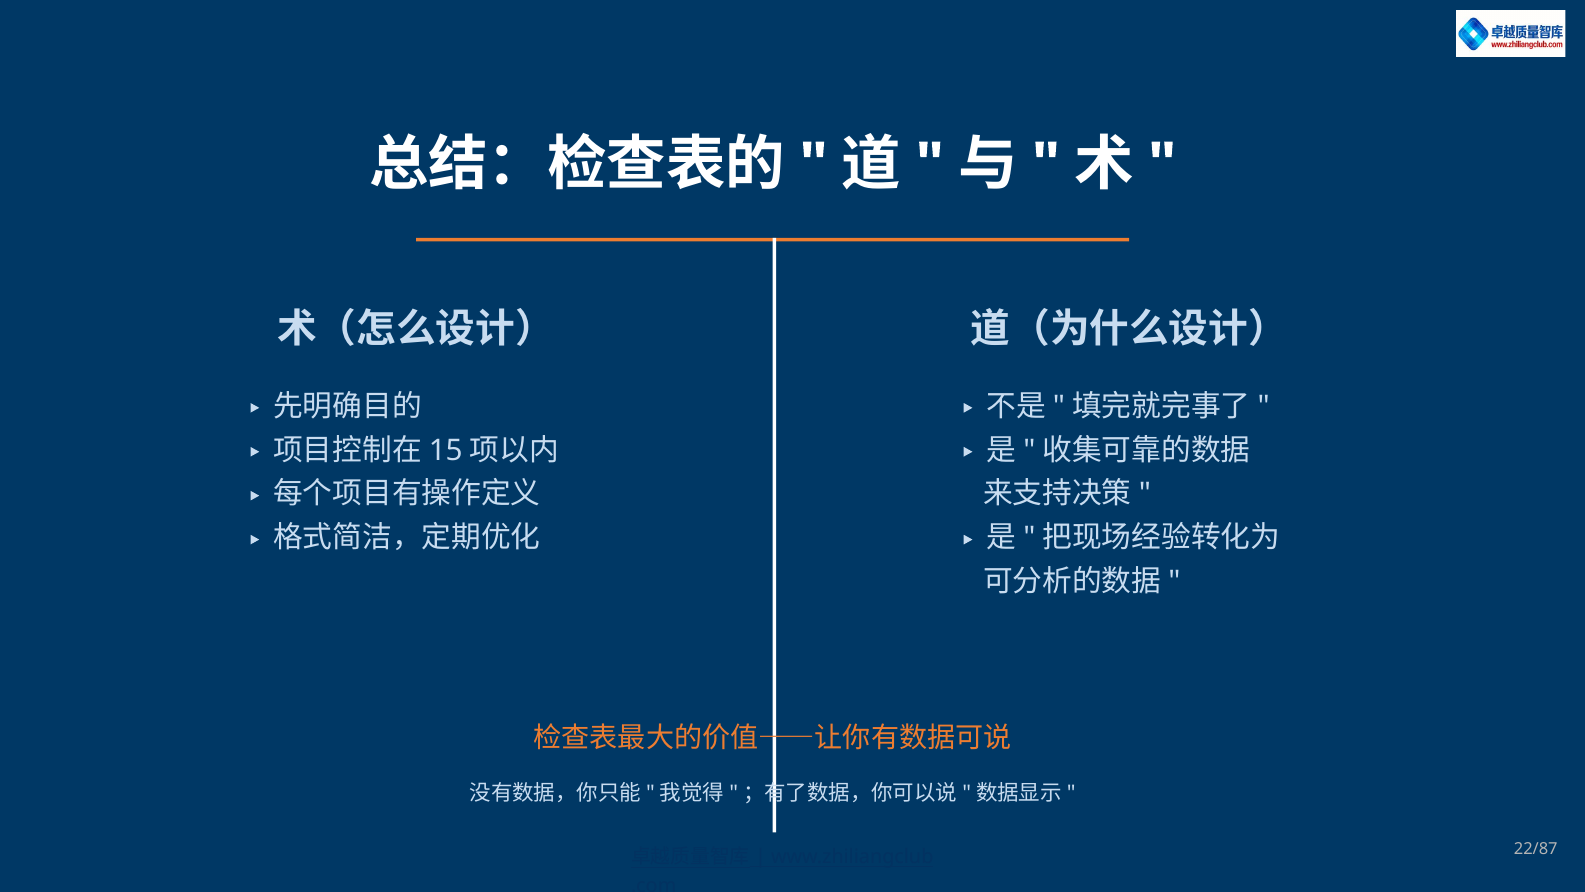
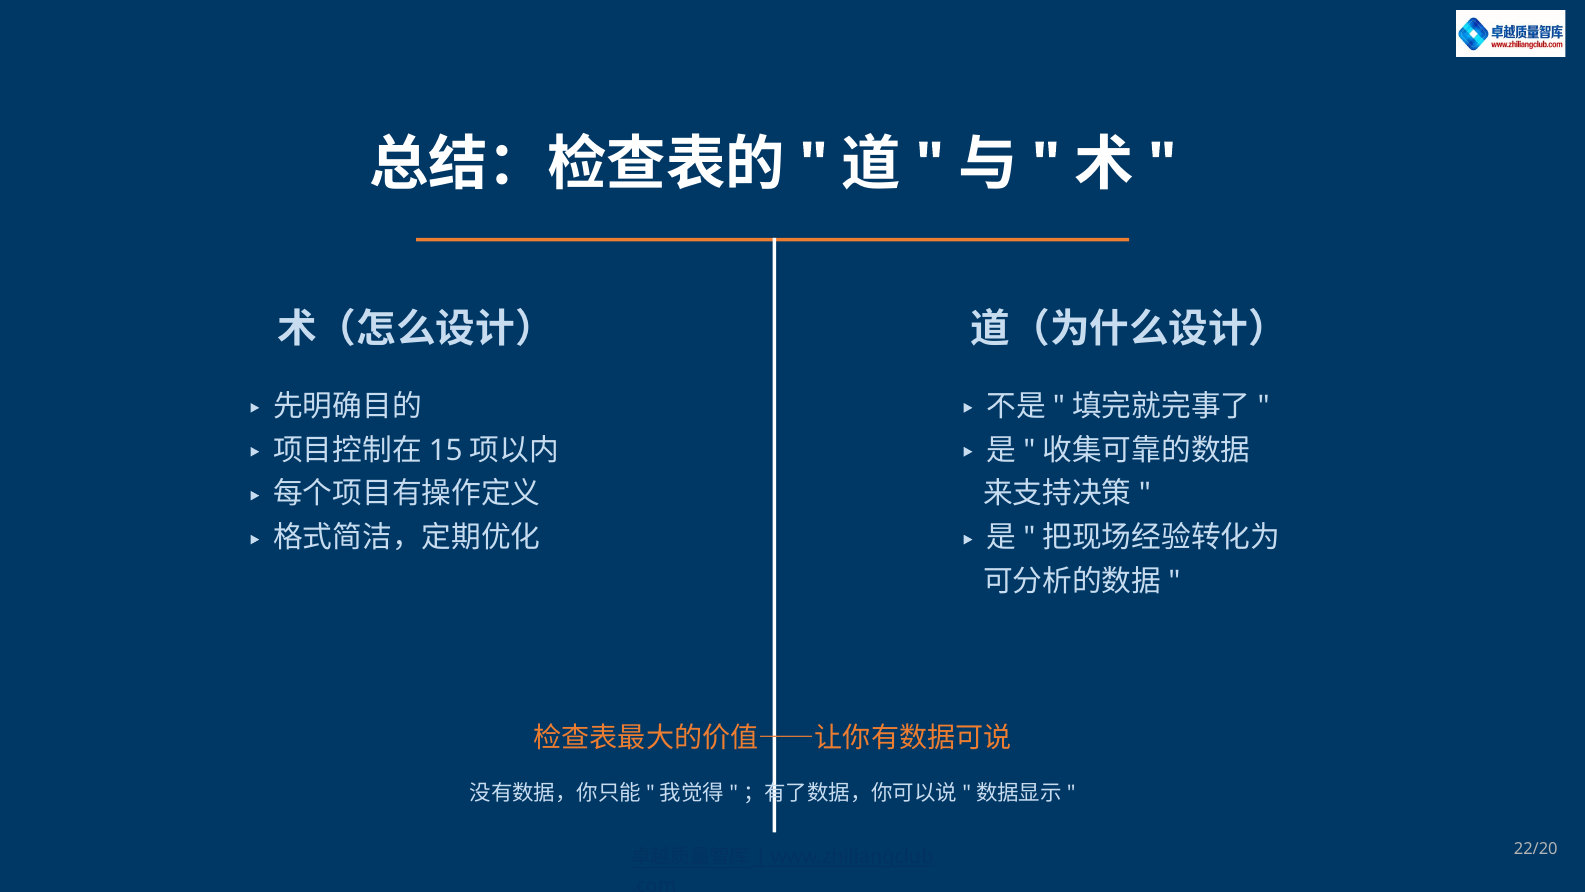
22/87: 22/87 -> 22/20
